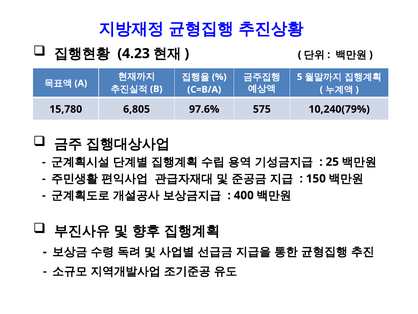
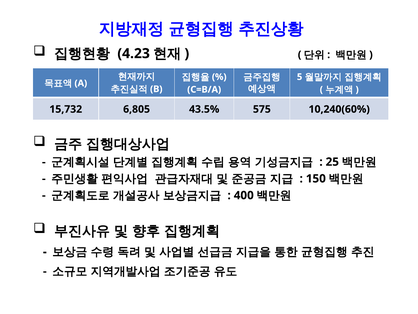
15,780: 15,780 -> 15,732
97.6%: 97.6% -> 43.5%
10,240(79%: 10,240(79% -> 10,240(60%
